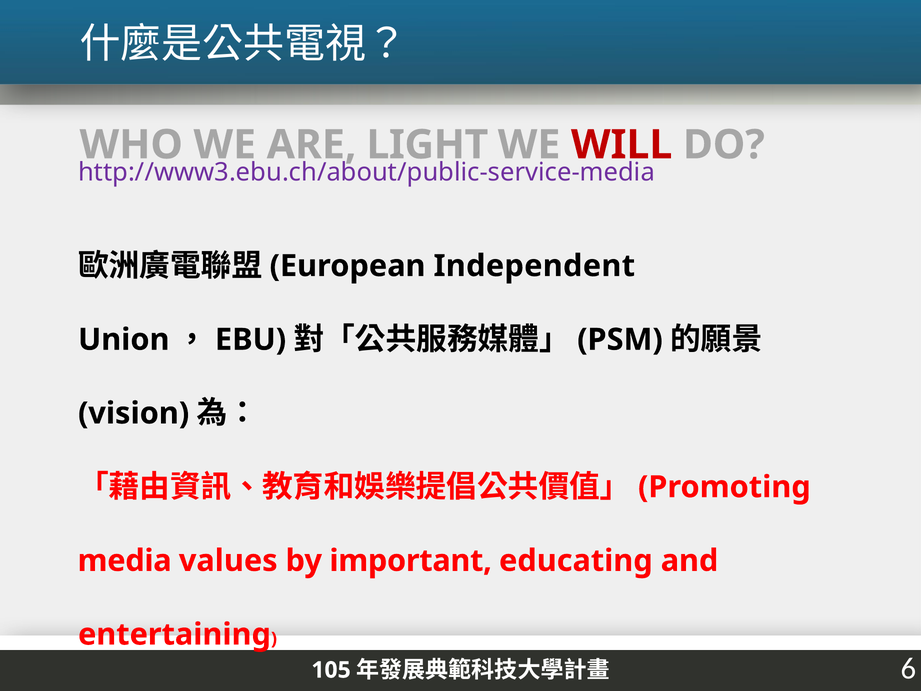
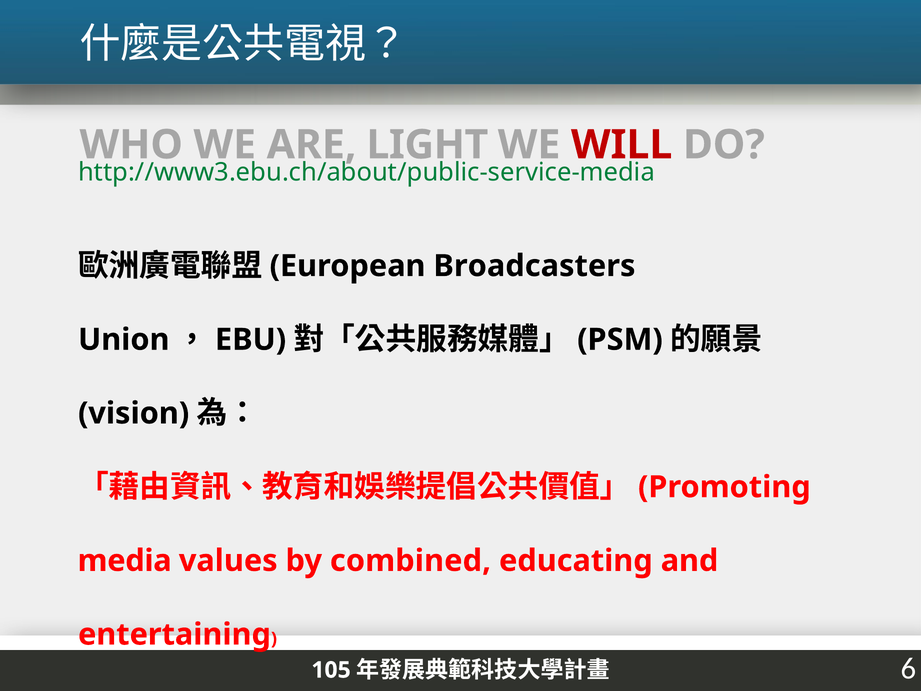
http://www3.ebu.ch/about/public-service-media colour: purple -> green
Independent: Independent -> Broadcasters
important: important -> combined
